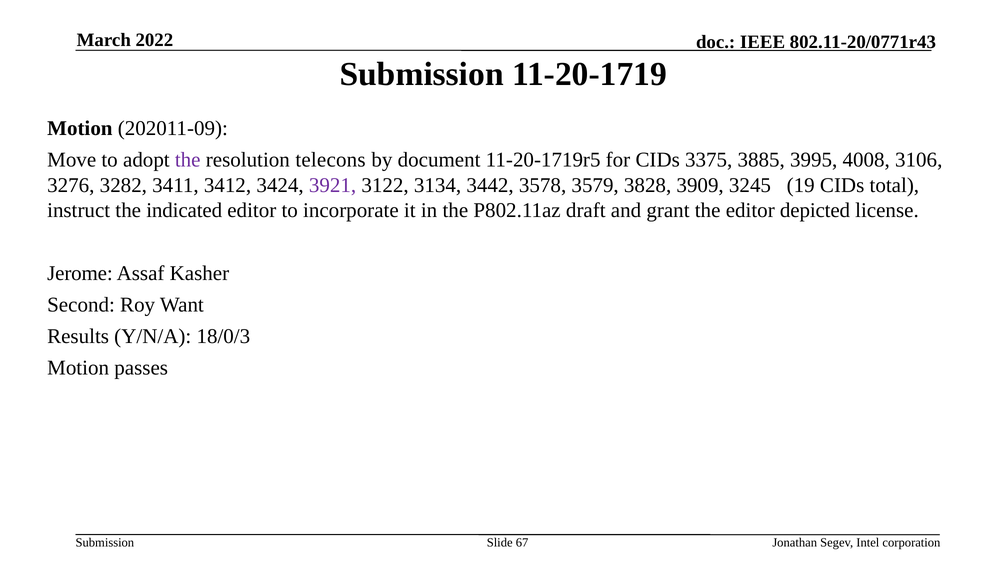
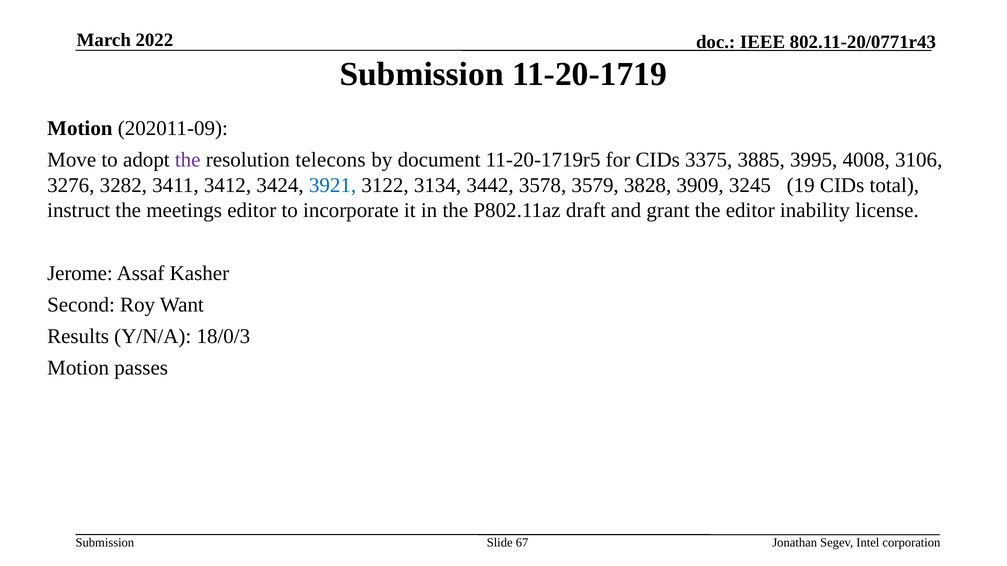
3921 colour: purple -> blue
indicated: indicated -> meetings
depicted: depicted -> inability
